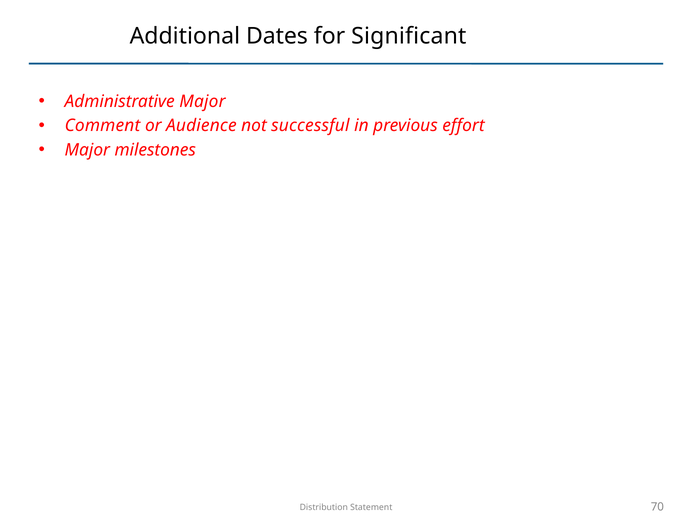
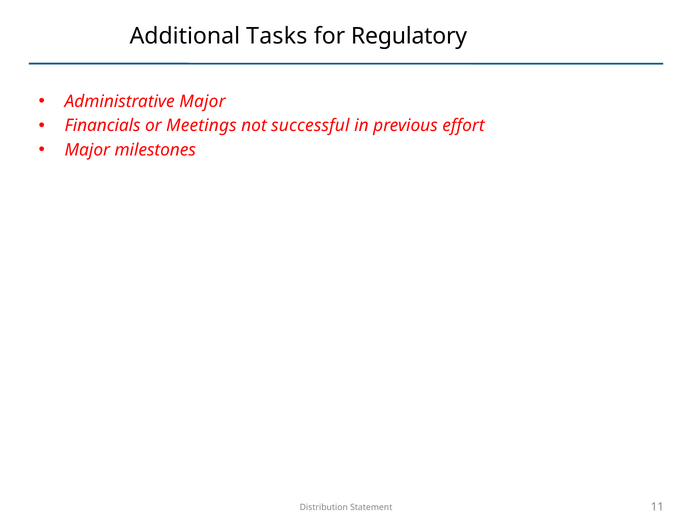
Dates: Dates -> Tasks
Significant: Significant -> Regulatory
Comment: Comment -> Financials
Audience: Audience -> Meetings
70: 70 -> 11
